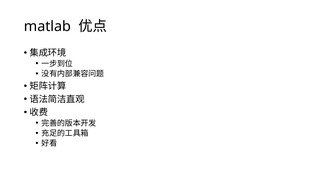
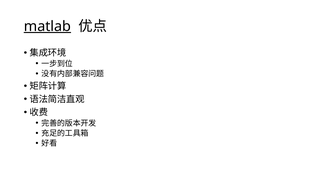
matlab underline: none -> present
